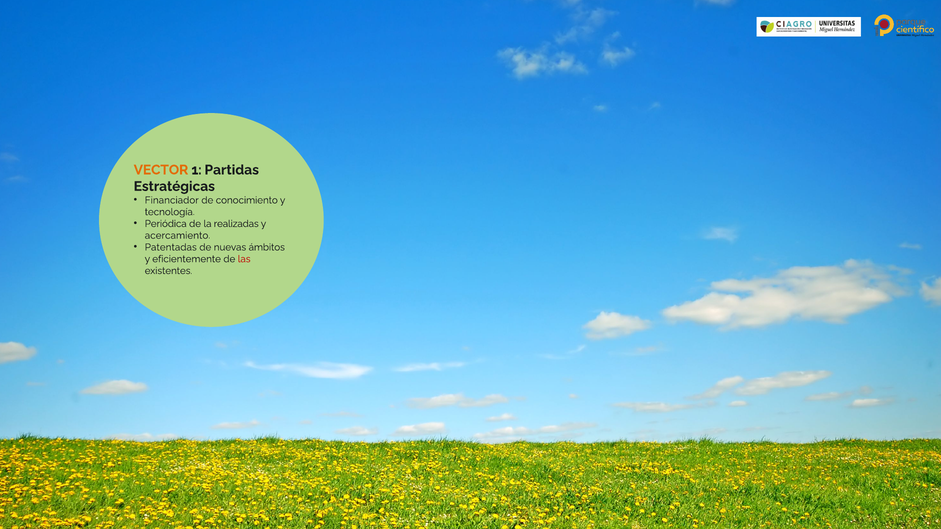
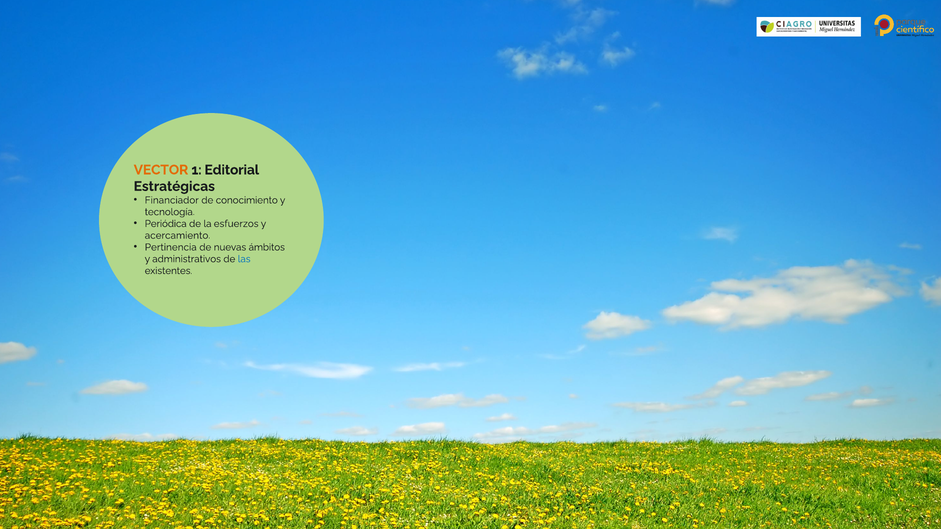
Partidas: Partidas -> Editorial
realizadas: realizadas -> esfuerzos
Patentadas: Patentadas -> Pertinencia
eficientemente: eficientemente -> administrativos
las colour: red -> blue
